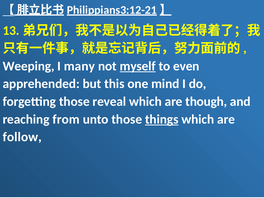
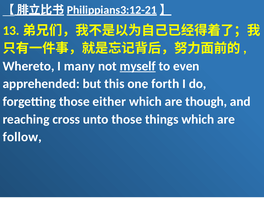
Weeping: Weeping -> Whereto
mind: mind -> forth
reveal: reveal -> either
from: from -> cross
things underline: present -> none
